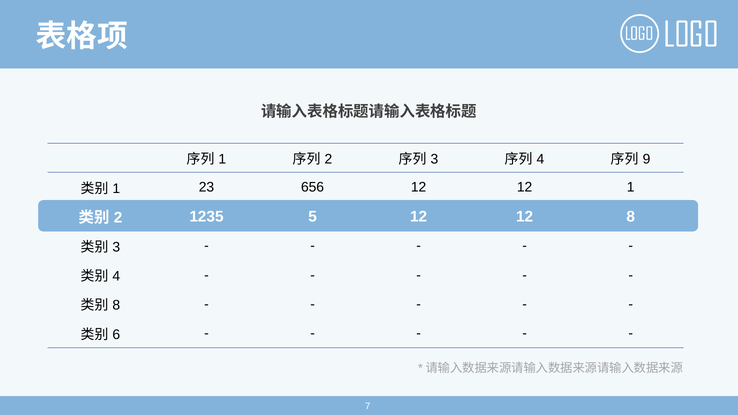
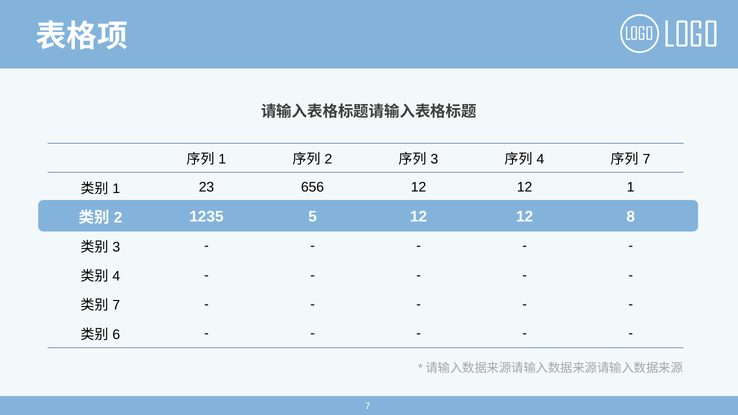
9 at (646, 159): 9 -> 7
8 at (116, 306): 8 -> 7
